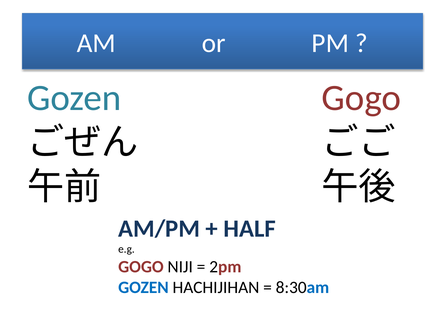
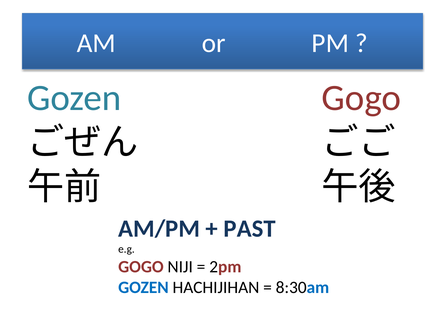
HALF: HALF -> PAST
